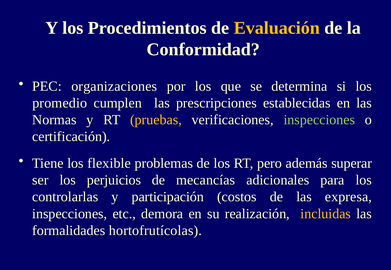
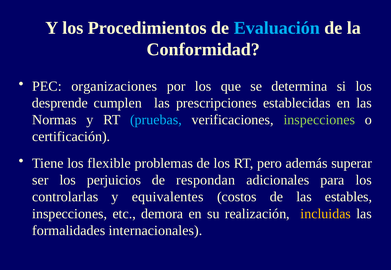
Evaluación colour: yellow -> light blue
promedio: promedio -> desprende
pruebas colour: yellow -> light blue
mecancías: mecancías -> respondan
participación: participación -> equivalentes
expresa: expresa -> estables
hortofrutícolas: hortofrutícolas -> internacionales
